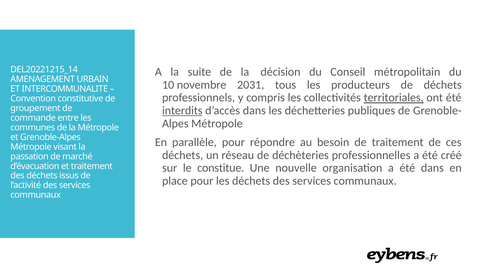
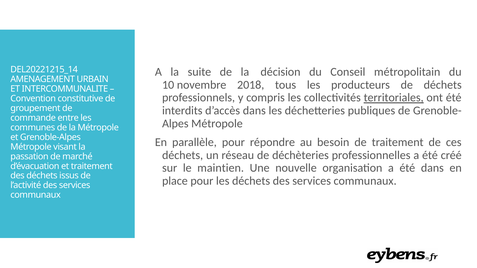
2031: 2031 -> 2018
interdits underline: present -> none
constitue: constitue -> maintien
